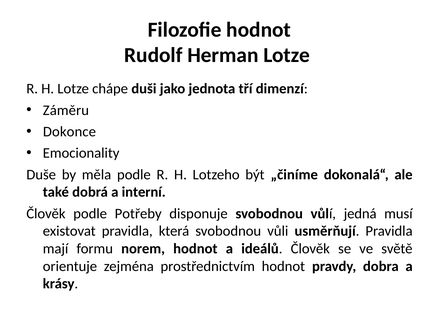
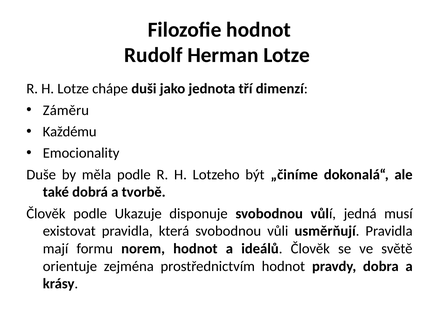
Dokonce: Dokonce -> Každému
interní: interní -> tvorbě
Potřeby: Potřeby -> Ukazuje
